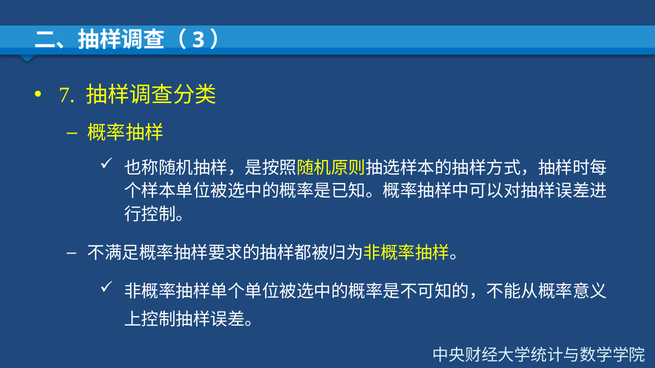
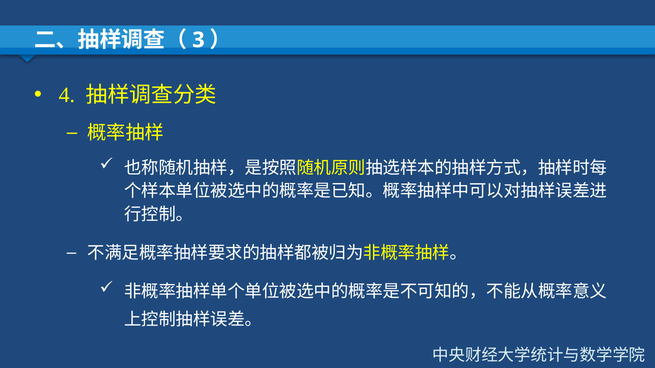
7: 7 -> 4
